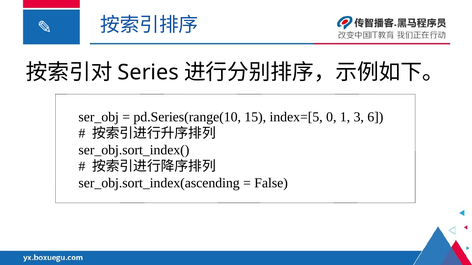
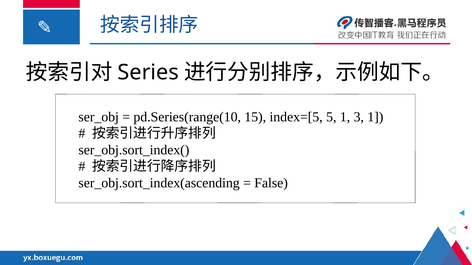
0: 0 -> 5
3 6: 6 -> 1
